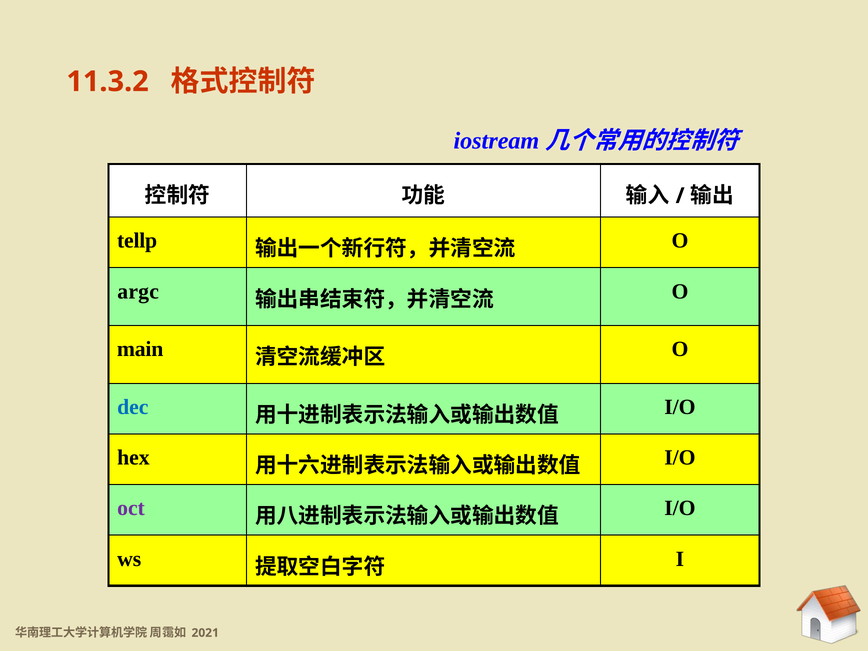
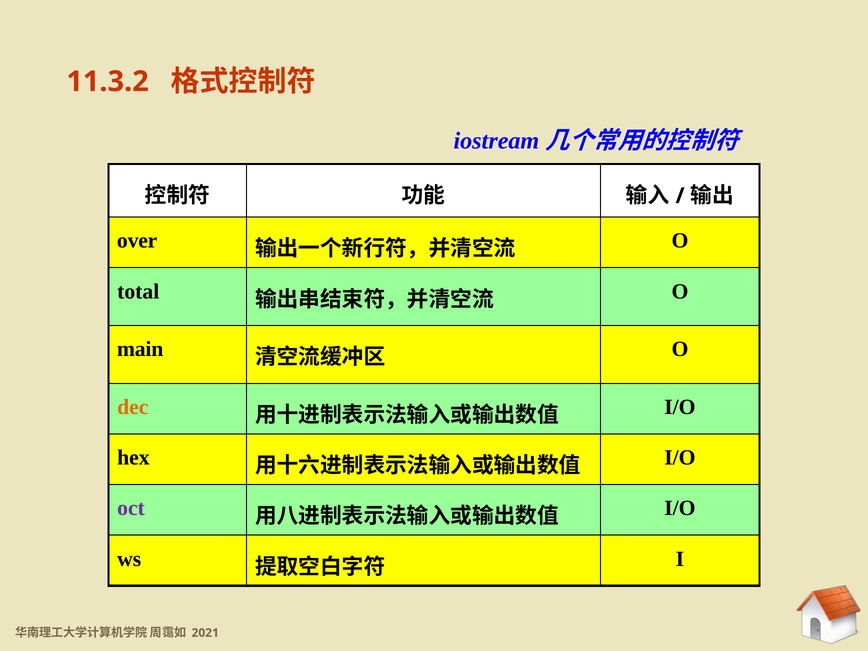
tellp: tellp -> over
argc: argc -> total
dec colour: blue -> orange
